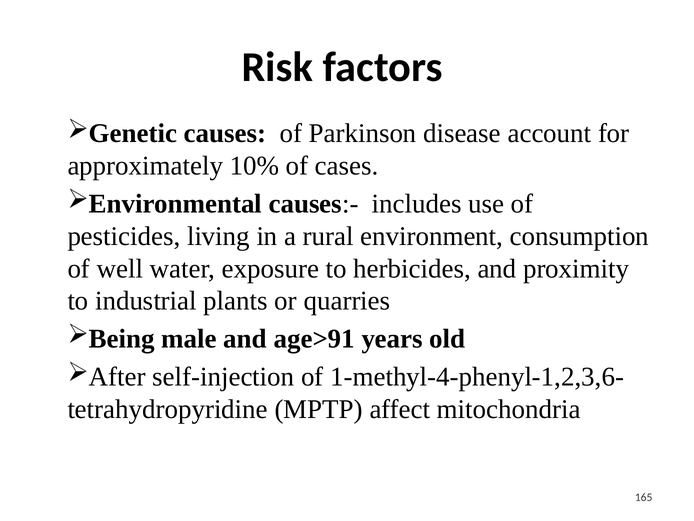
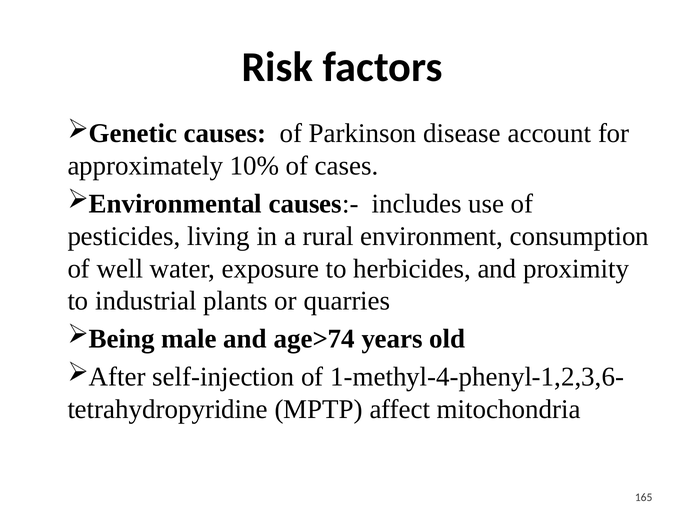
age>91: age>91 -> age>74
